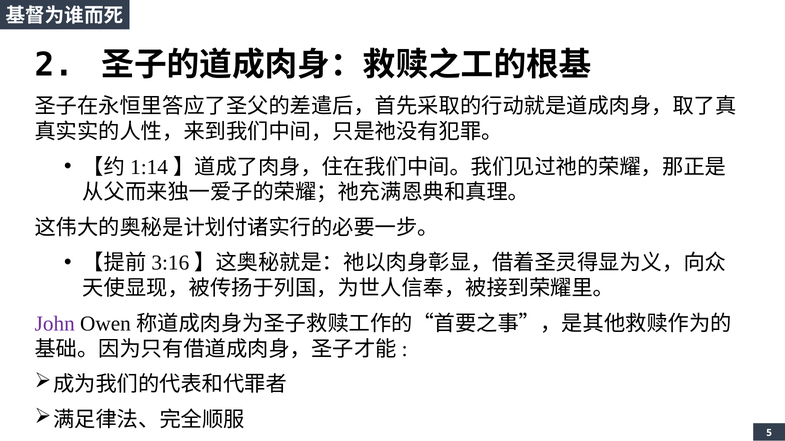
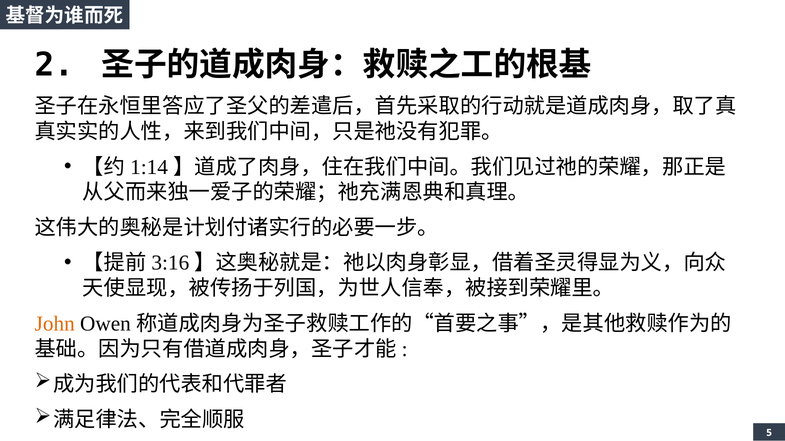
John colour: purple -> orange
